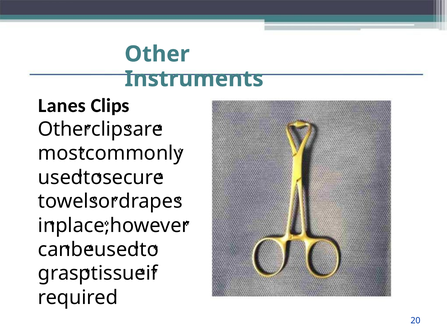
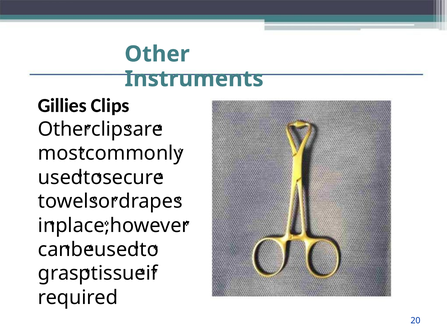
Lanes: Lanes -> Gillies
